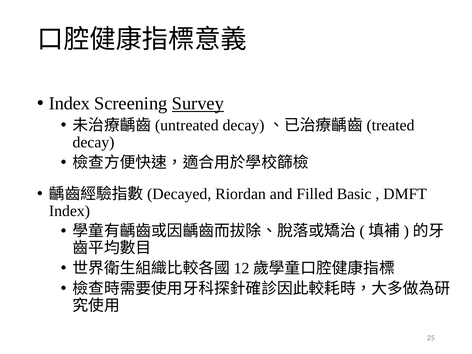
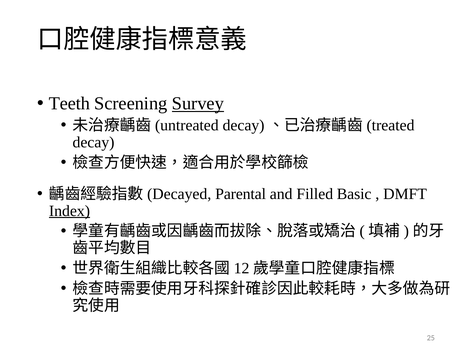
Index at (69, 104): Index -> Teeth
Riordan: Riordan -> Parental
Index at (69, 211) underline: none -> present
